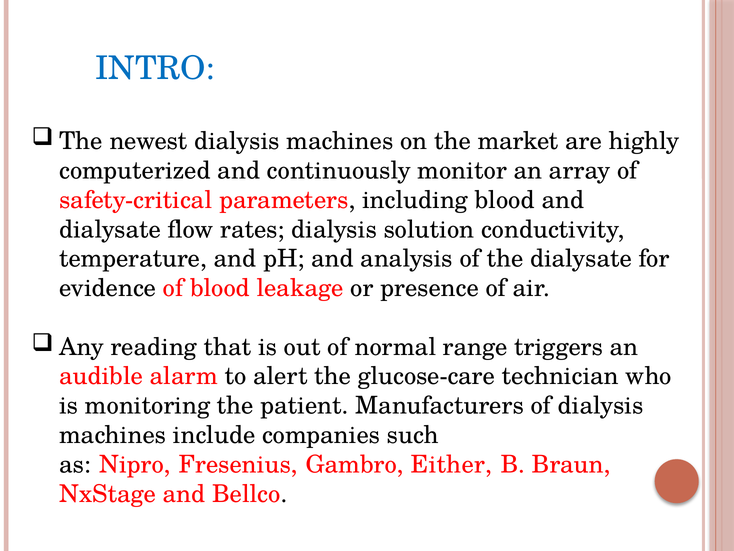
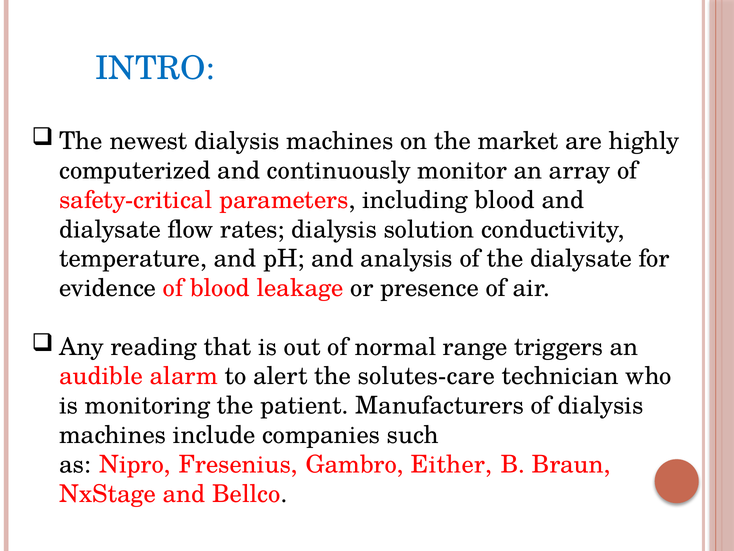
glucose-care: glucose-care -> solutes-care
